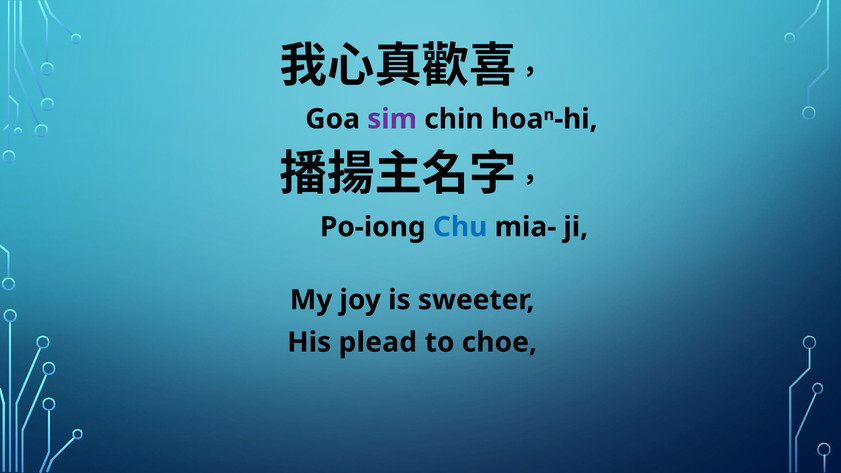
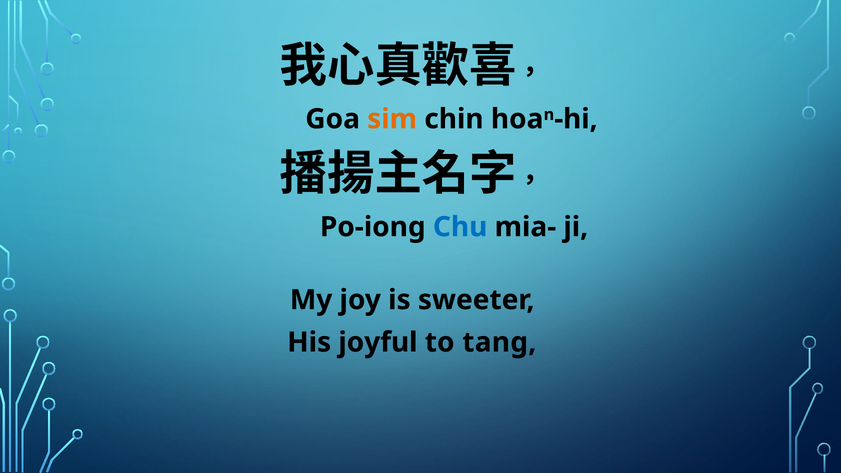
sim colour: purple -> orange
plead: plead -> joyful
choe: choe -> tang
